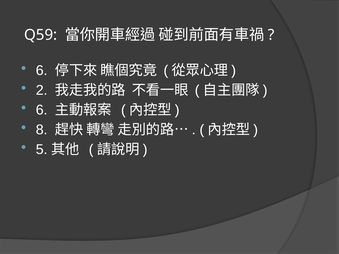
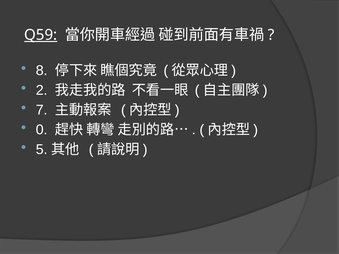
Q59 underline: none -> present
6 at (42, 70): 6 -> 8
6 at (42, 110): 6 -> 7
8: 8 -> 0
